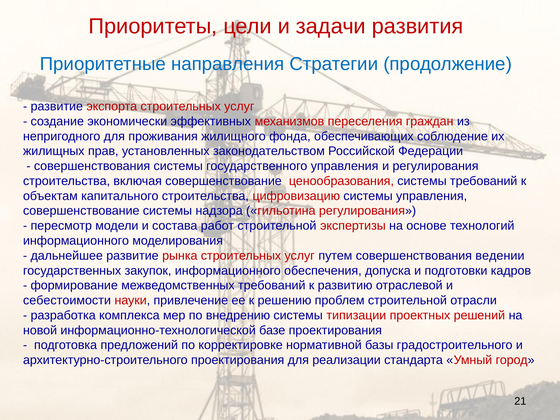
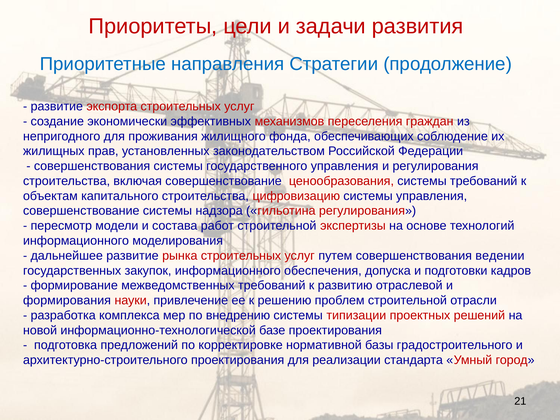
себестоимости: себестоимости -> формирования
